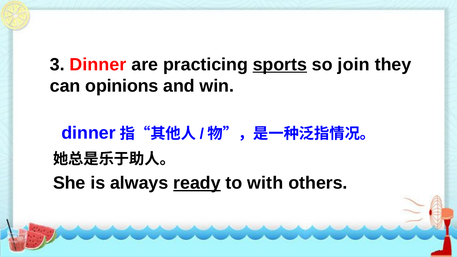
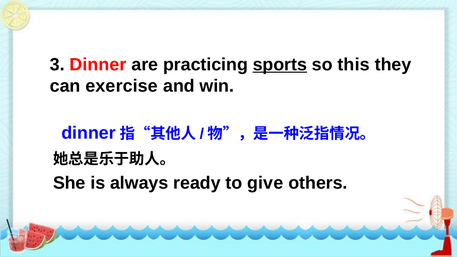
join: join -> this
opinions: opinions -> exercise
ready underline: present -> none
with: with -> give
